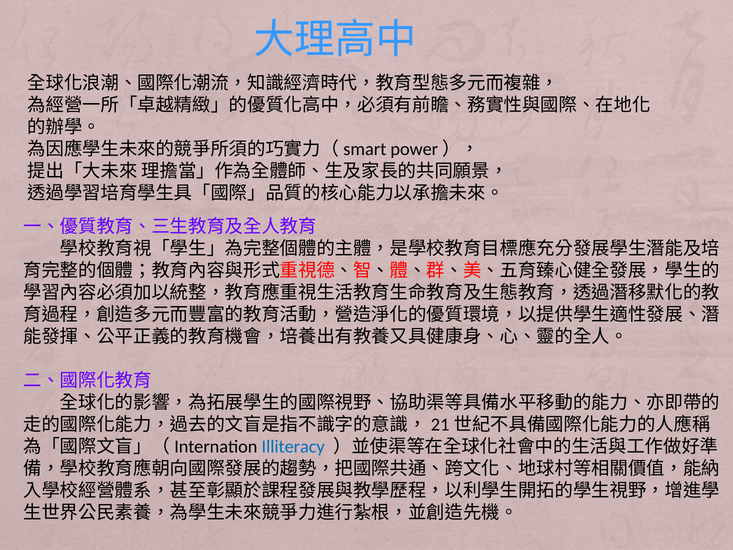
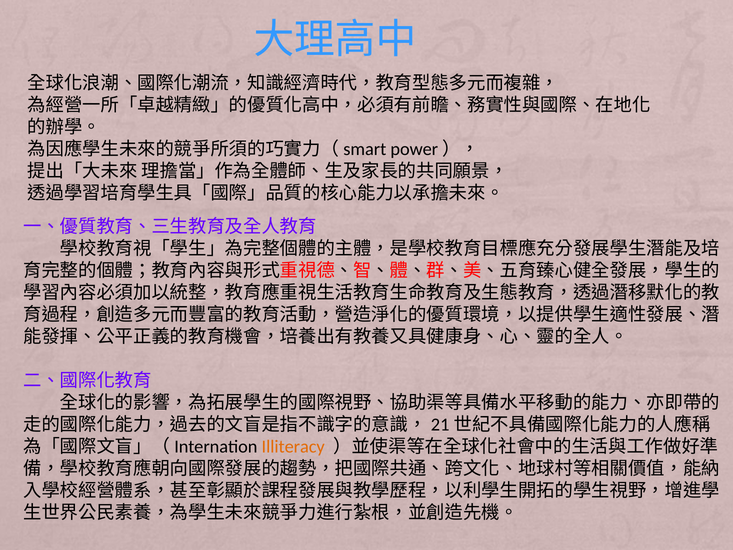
Illiteracy colour: blue -> orange
